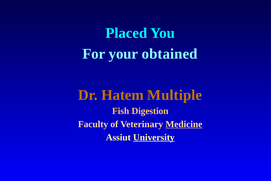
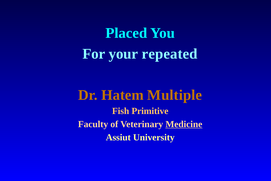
obtained: obtained -> repeated
Digestion: Digestion -> Primitive
University underline: present -> none
